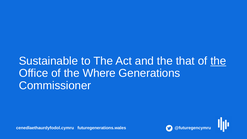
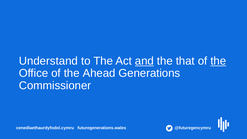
Sustainable: Sustainable -> Understand
and underline: none -> present
Where: Where -> Ahead
